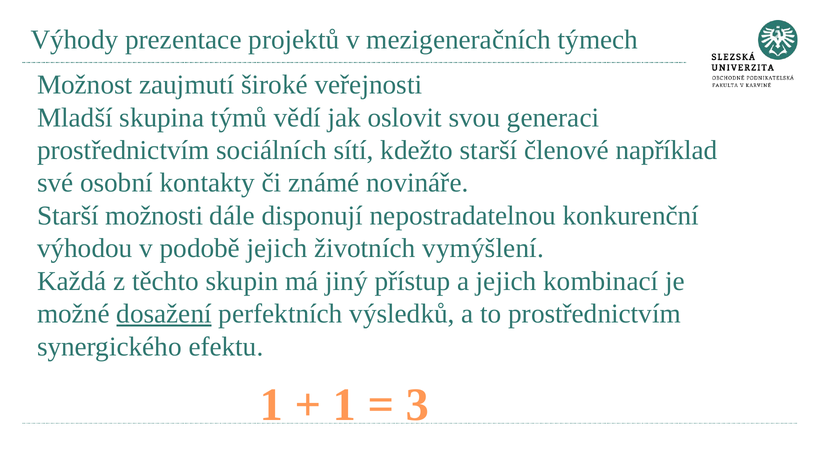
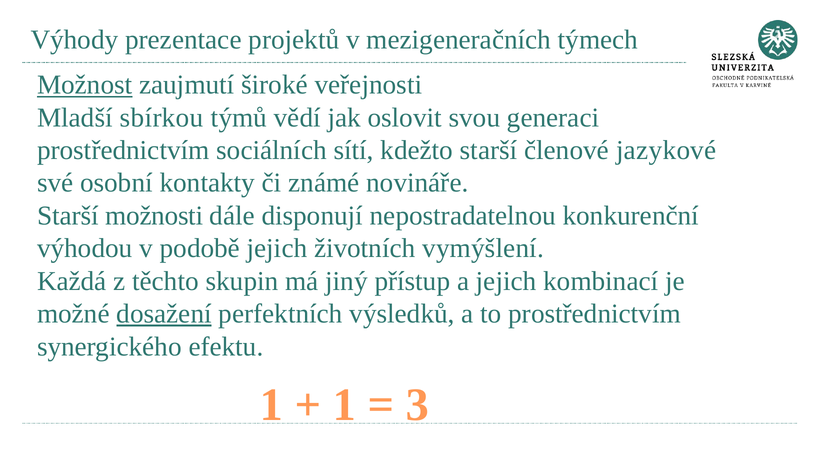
Možnost underline: none -> present
skupina: skupina -> sbírkou
například: například -> jazykové
